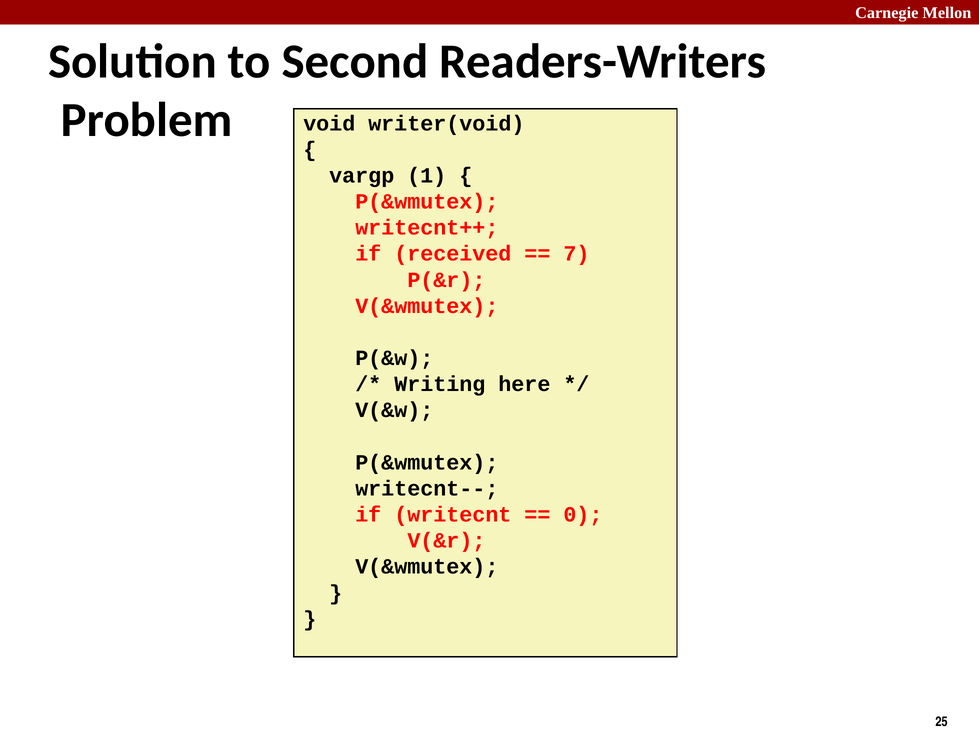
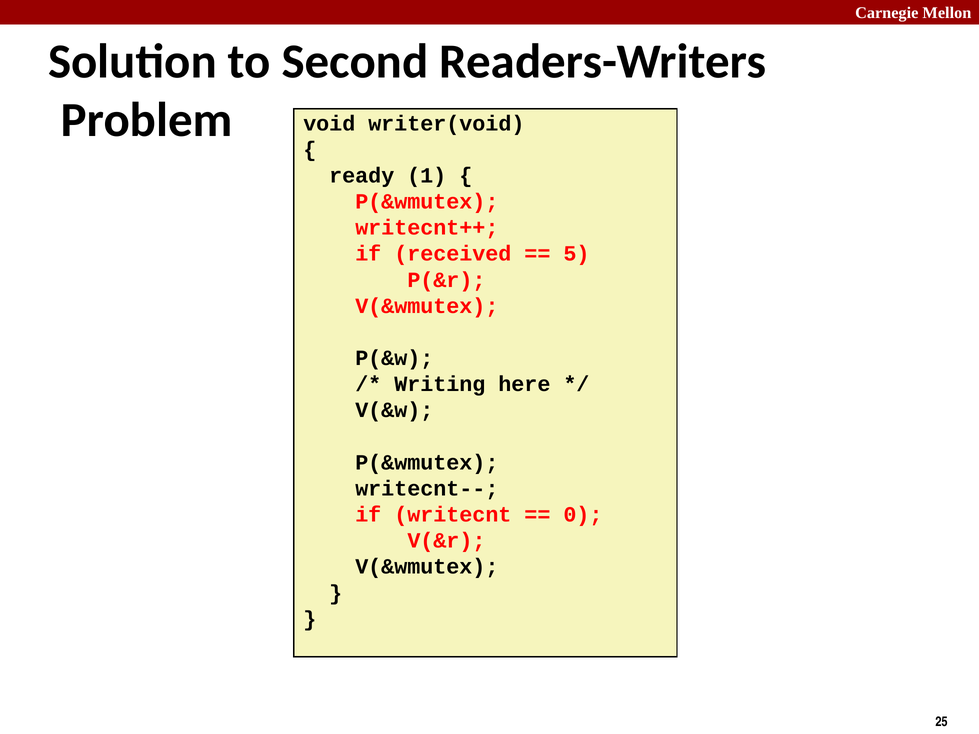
vargp: vargp -> ready
7: 7 -> 5
